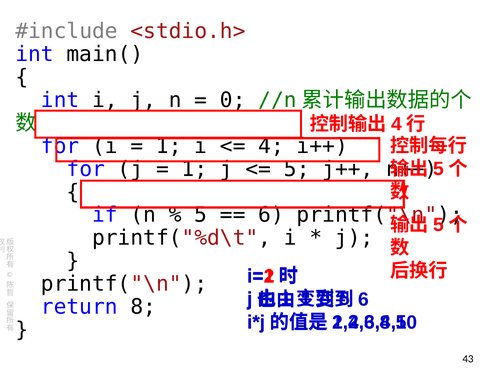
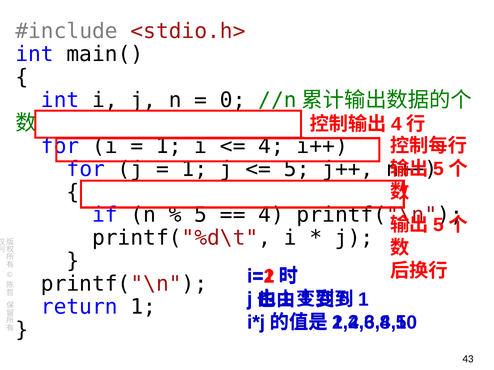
6 at (271, 215): 6 -> 4
6 at (364, 300): 6 -> 1
return 8: 8 -> 1
